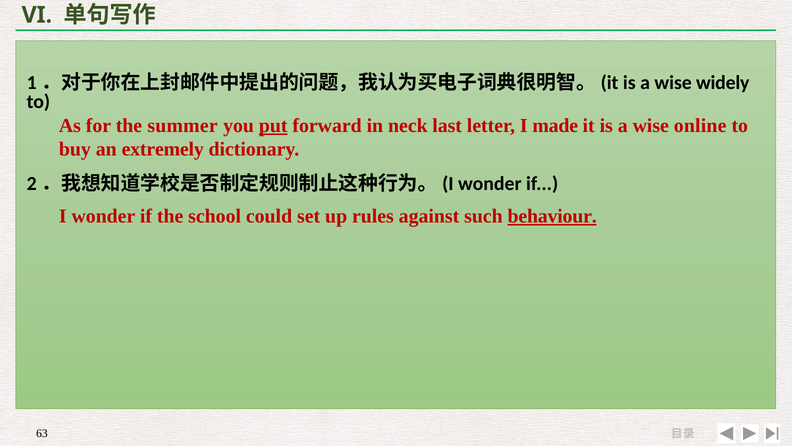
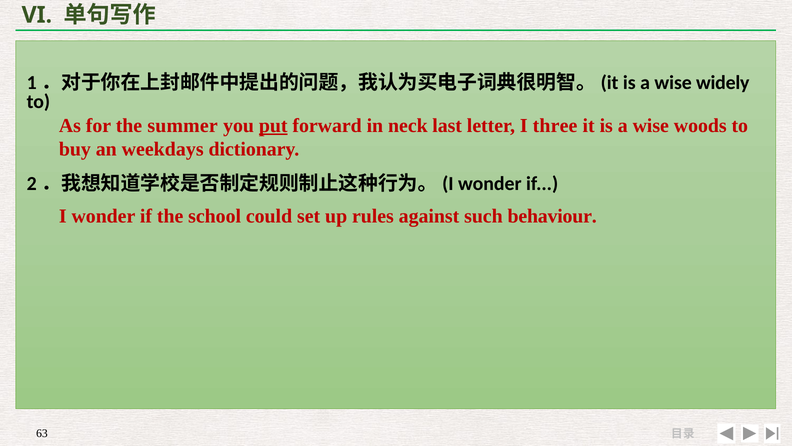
made: made -> three
online: online -> woods
extremely: extremely -> weekdays
behaviour underline: present -> none
